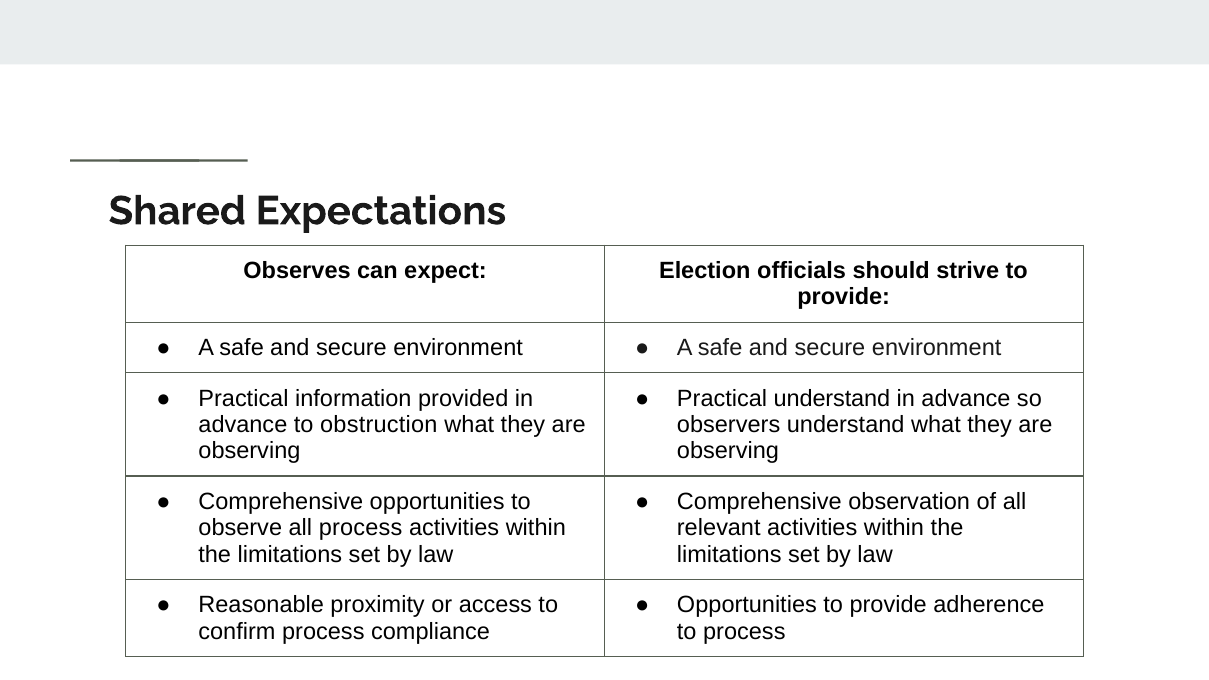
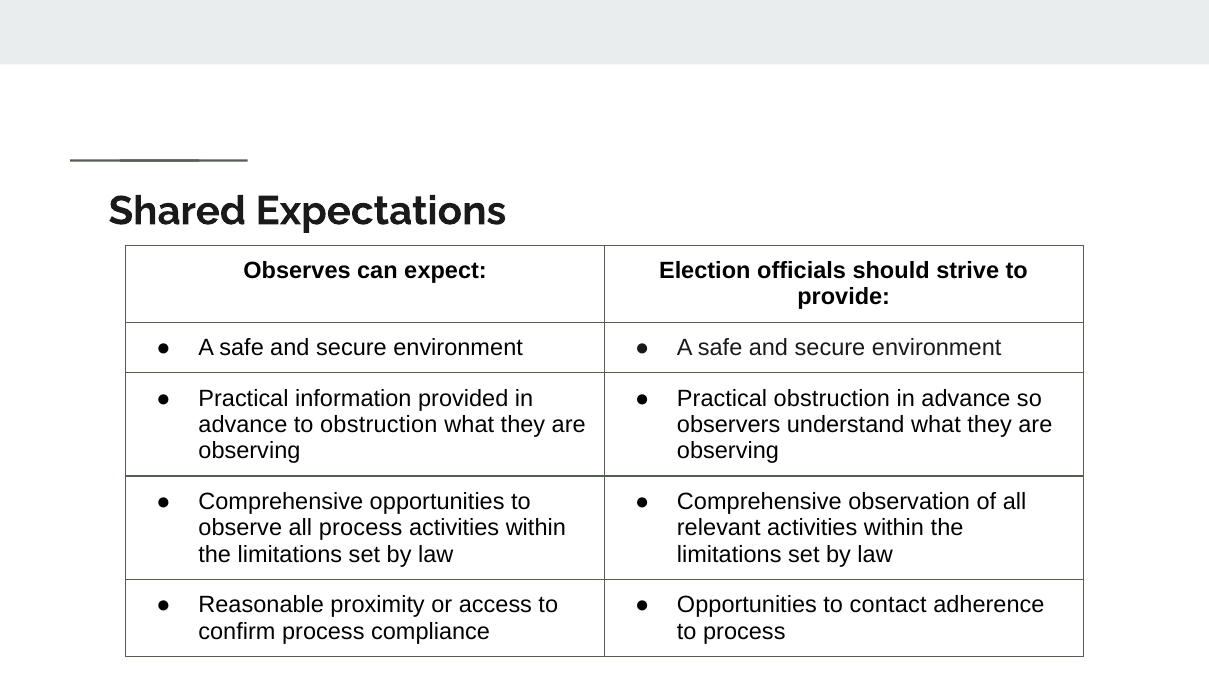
Practical understand: understand -> obstruction
Opportunities to provide: provide -> contact
